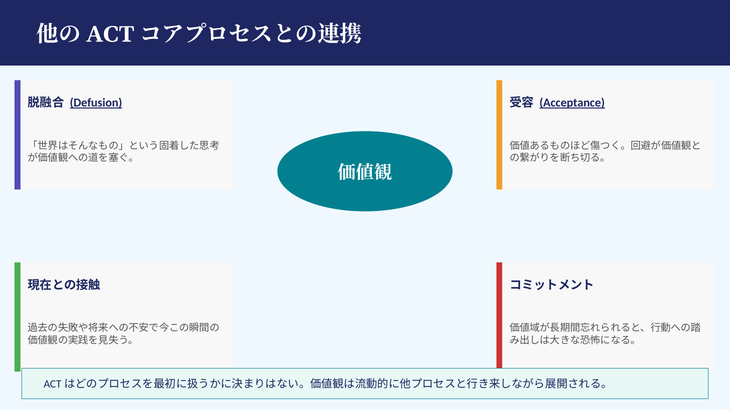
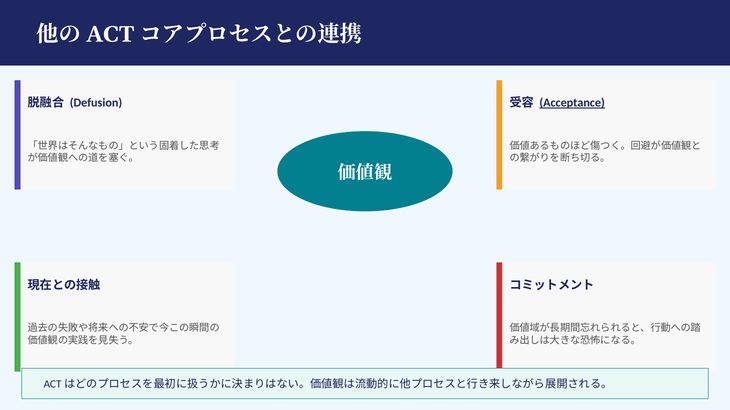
Defusion underline: present -> none
